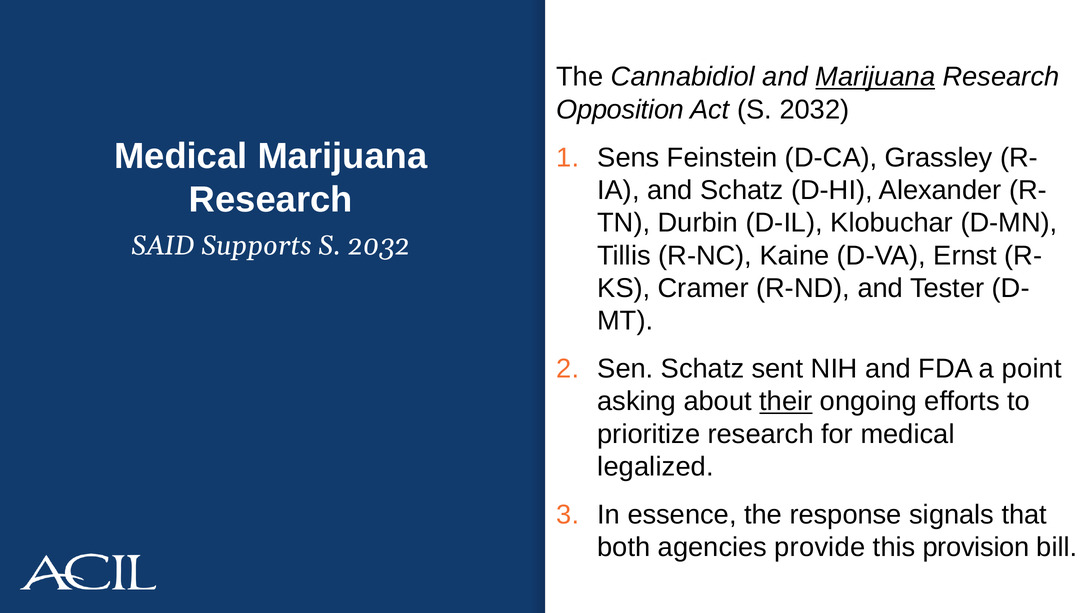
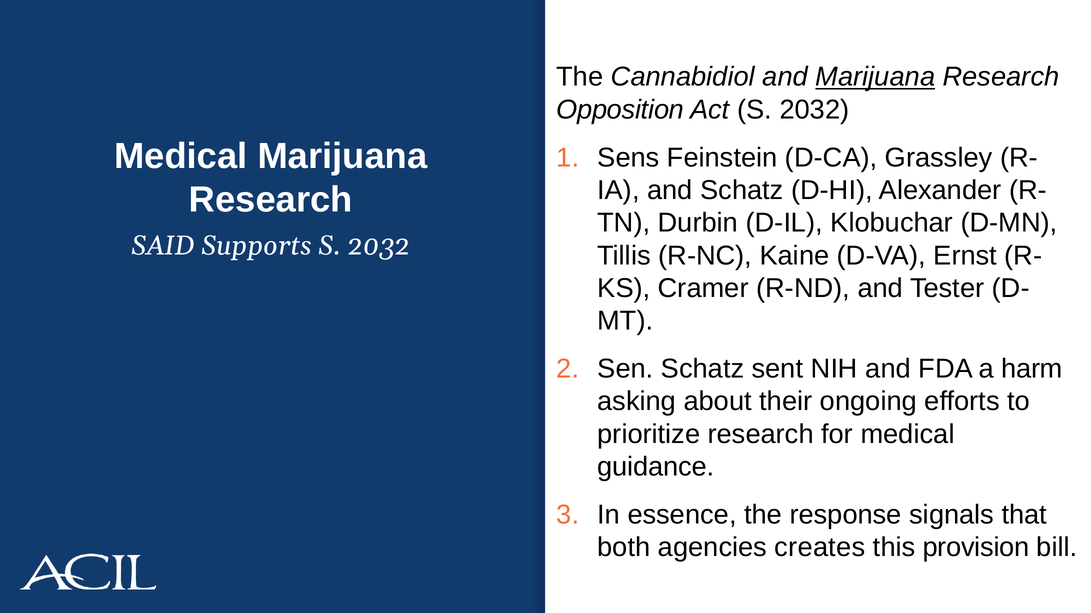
point: point -> harm
their underline: present -> none
legalized: legalized -> guidance
provide: provide -> creates
